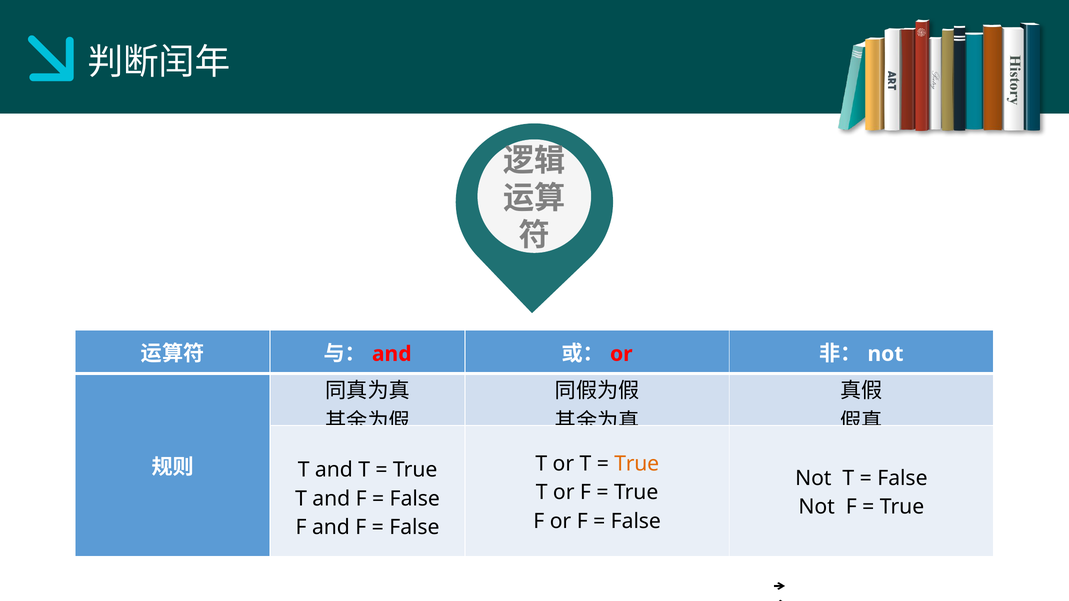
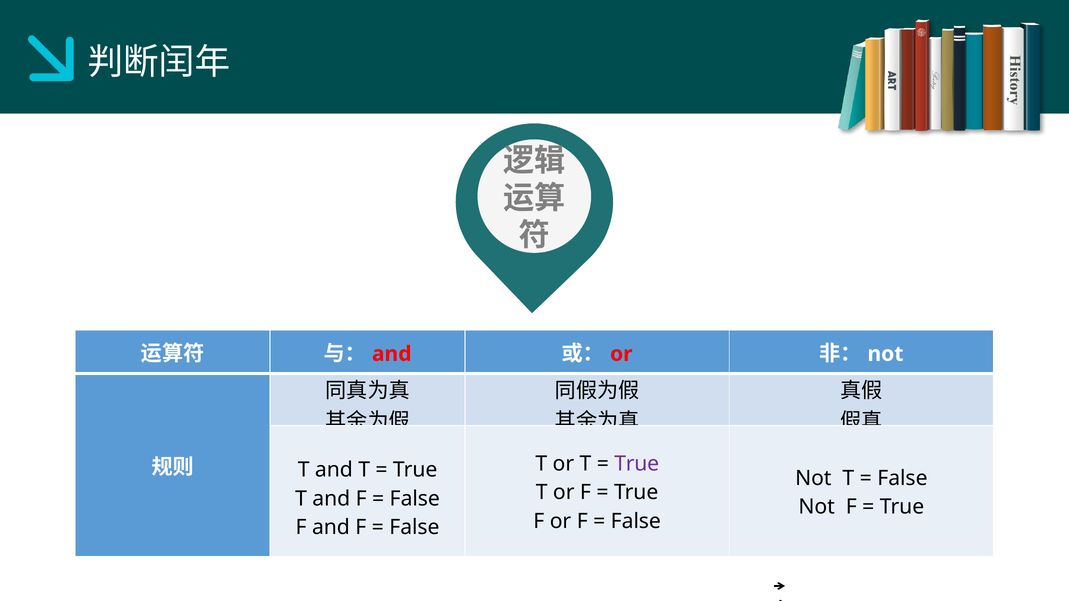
True at (637, 464) colour: orange -> purple
